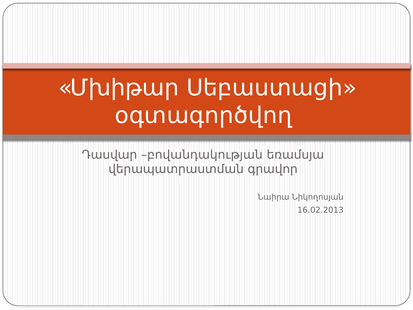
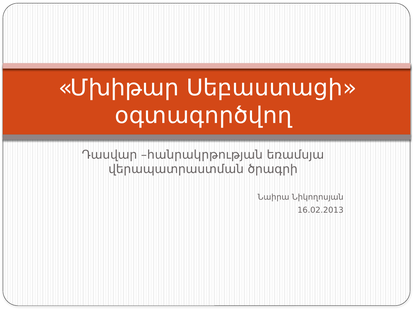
բովանդակության: բովանդակության -> հանրակրթության
գրավոր: գրավոր -> ծրագրի
